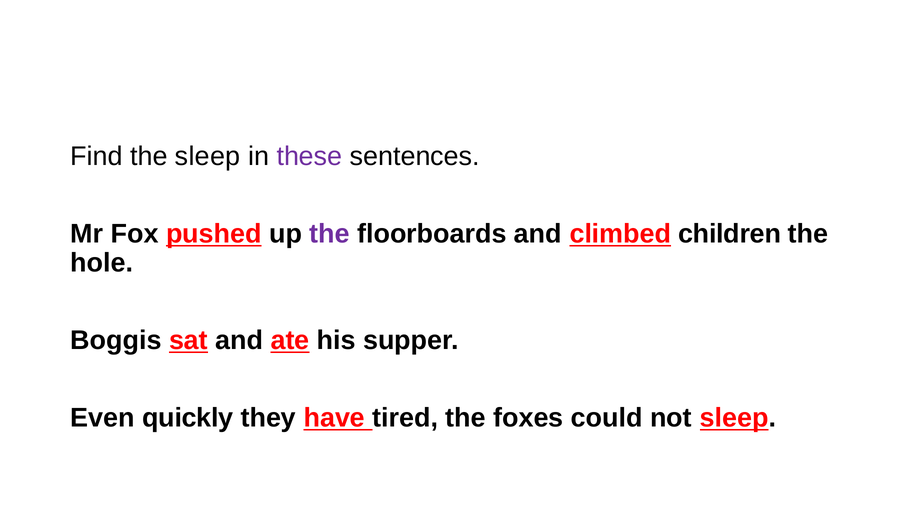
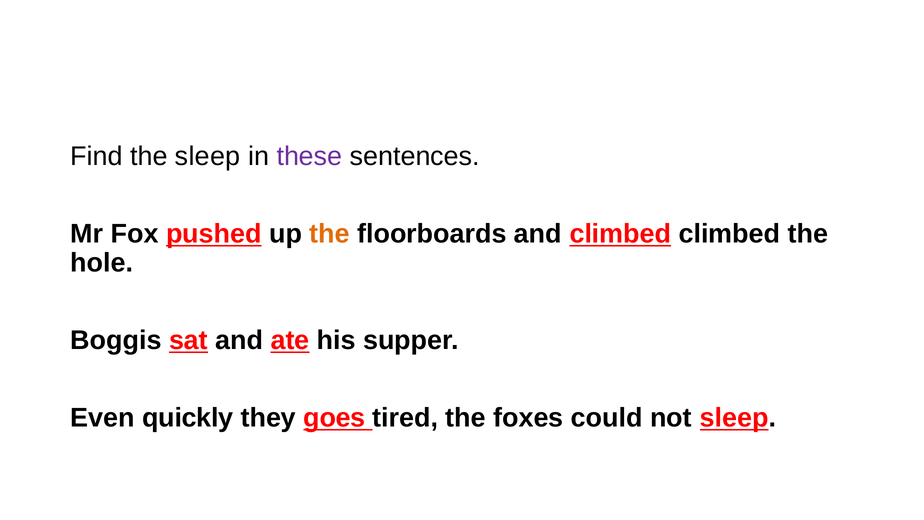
the at (330, 234) colour: purple -> orange
climbed children: children -> climbed
have: have -> goes
